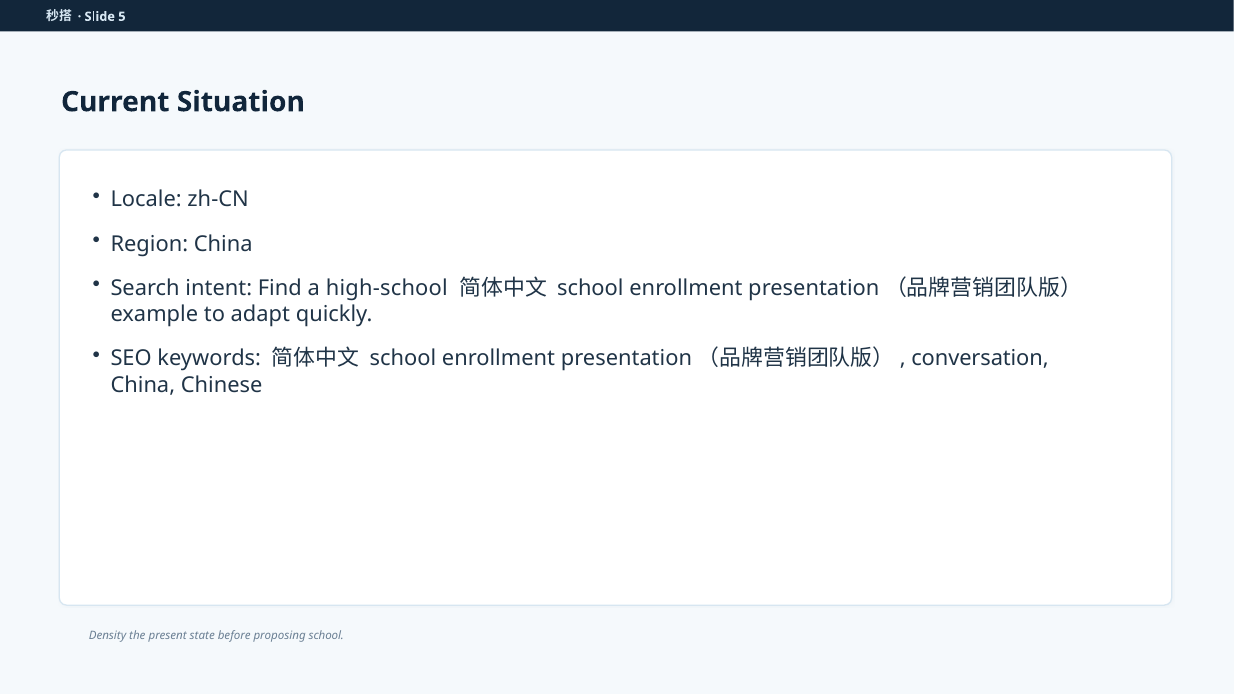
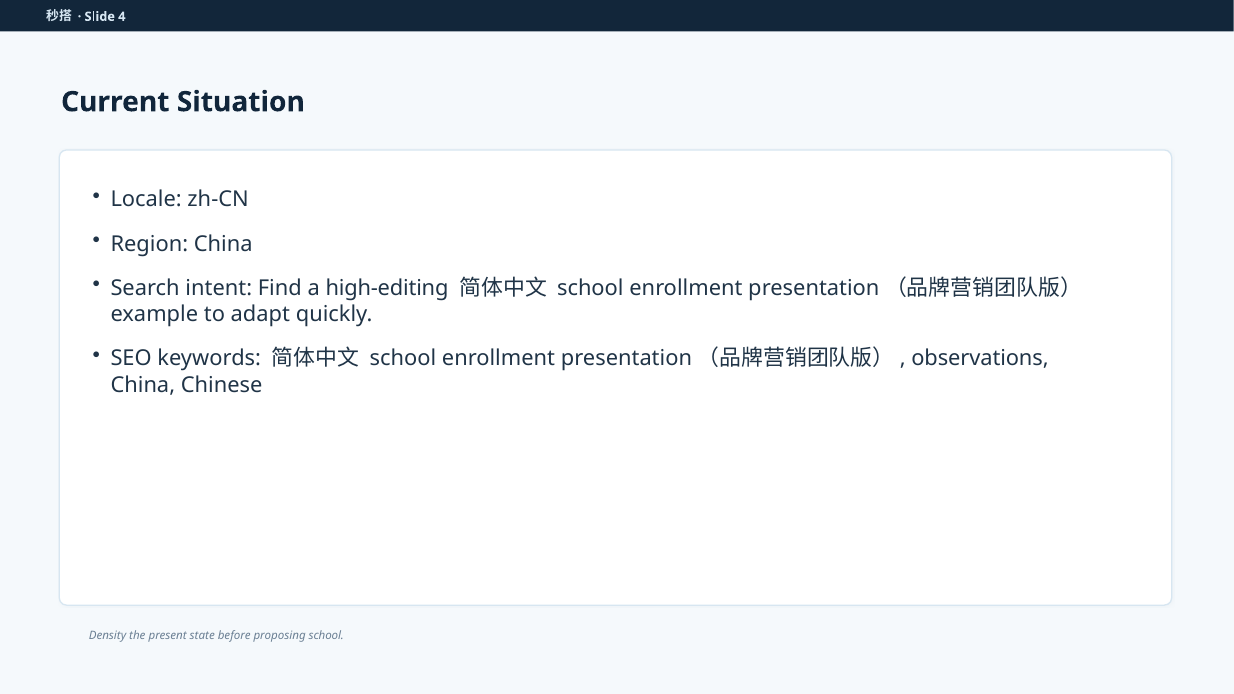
5: 5 -> 4
high-school: high-school -> high-editing
conversation: conversation -> observations
